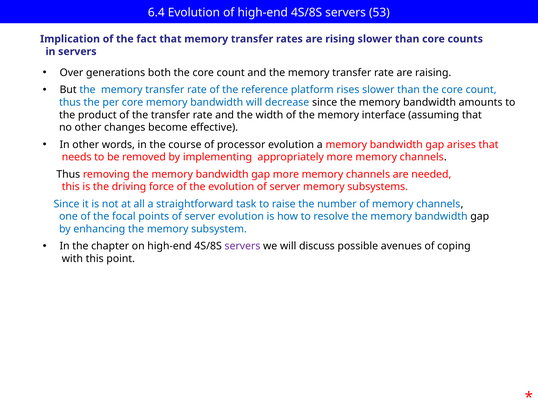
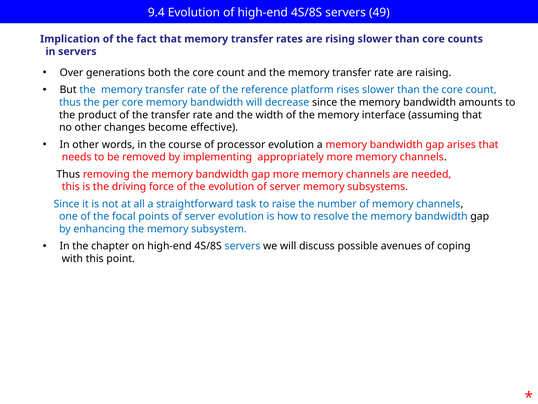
6.4: 6.4 -> 9.4
53: 53 -> 49
servers at (242, 246) colour: purple -> blue
